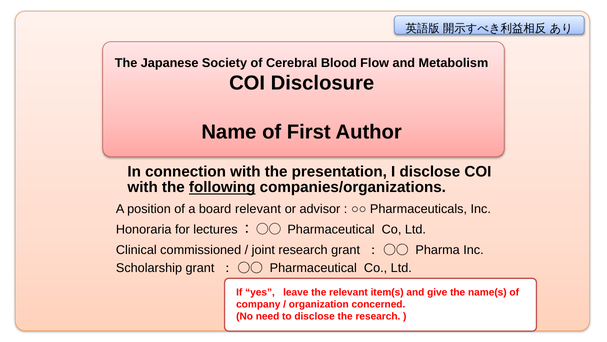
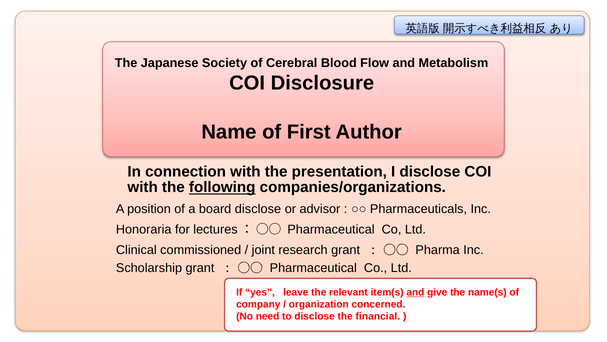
board relevant: relevant -> disclose
and at (415, 292) underline: none -> present
the research: research -> financial
